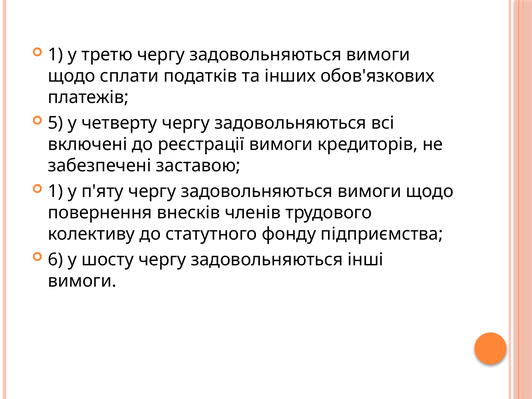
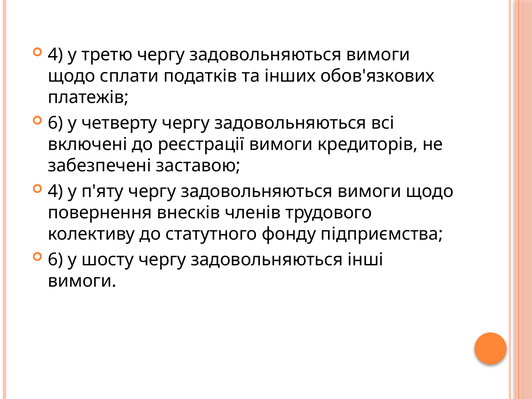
1 at (56, 55): 1 -> 4
5 at (56, 123): 5 -> 6
1 at (56, 191): 1 -> 4
